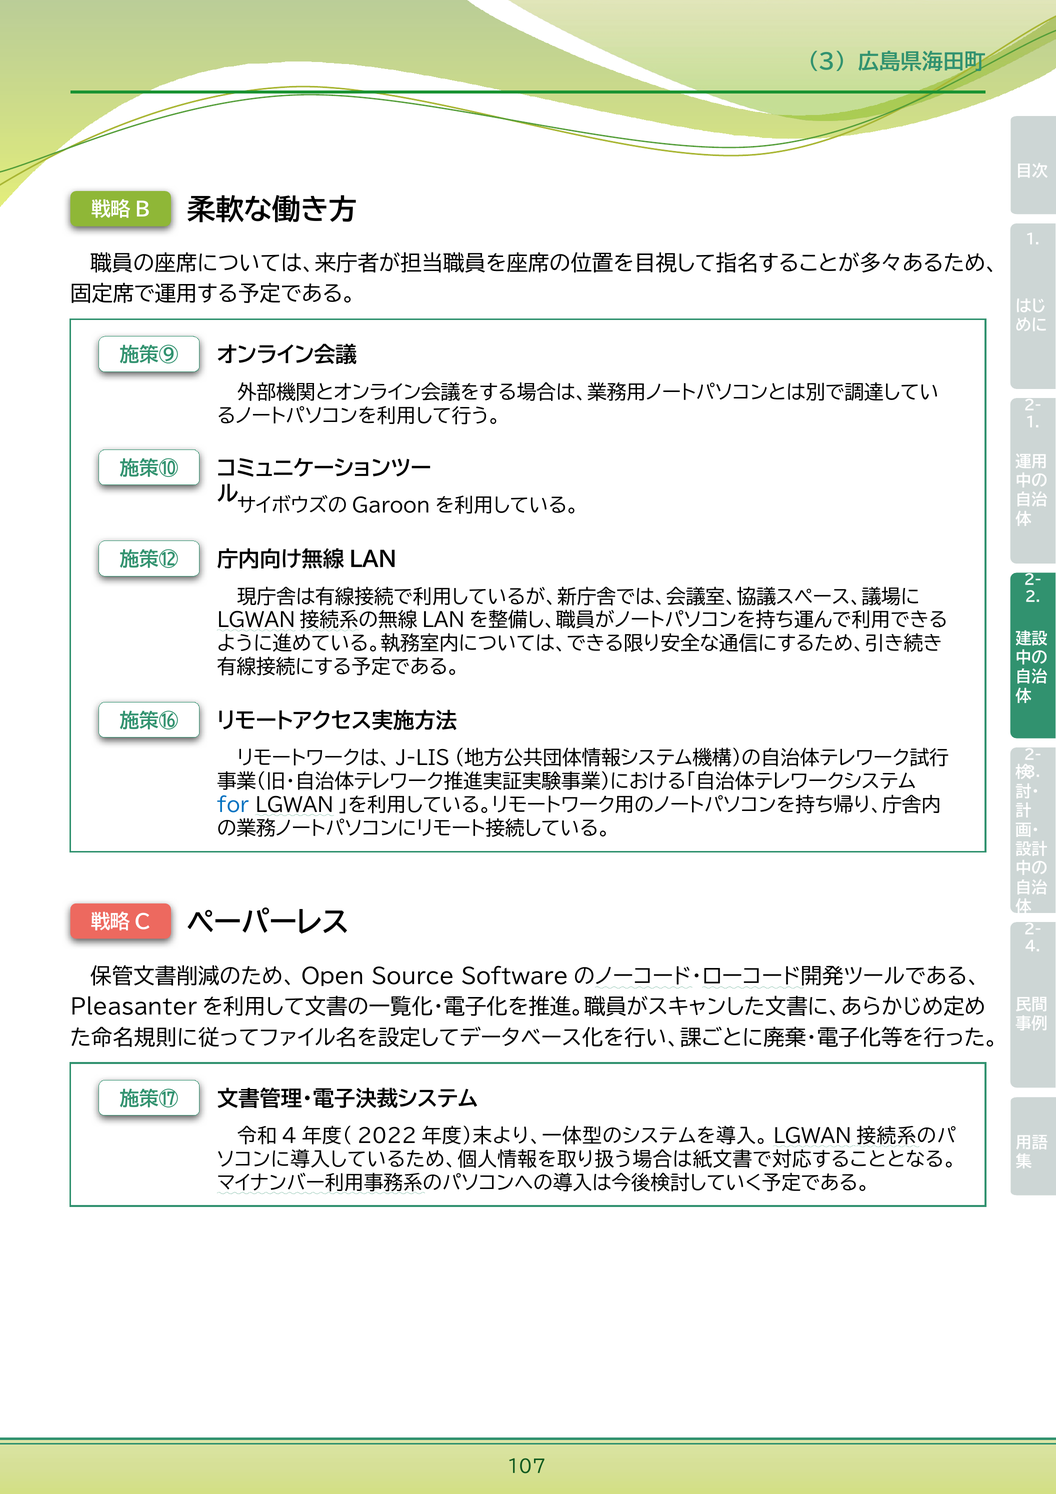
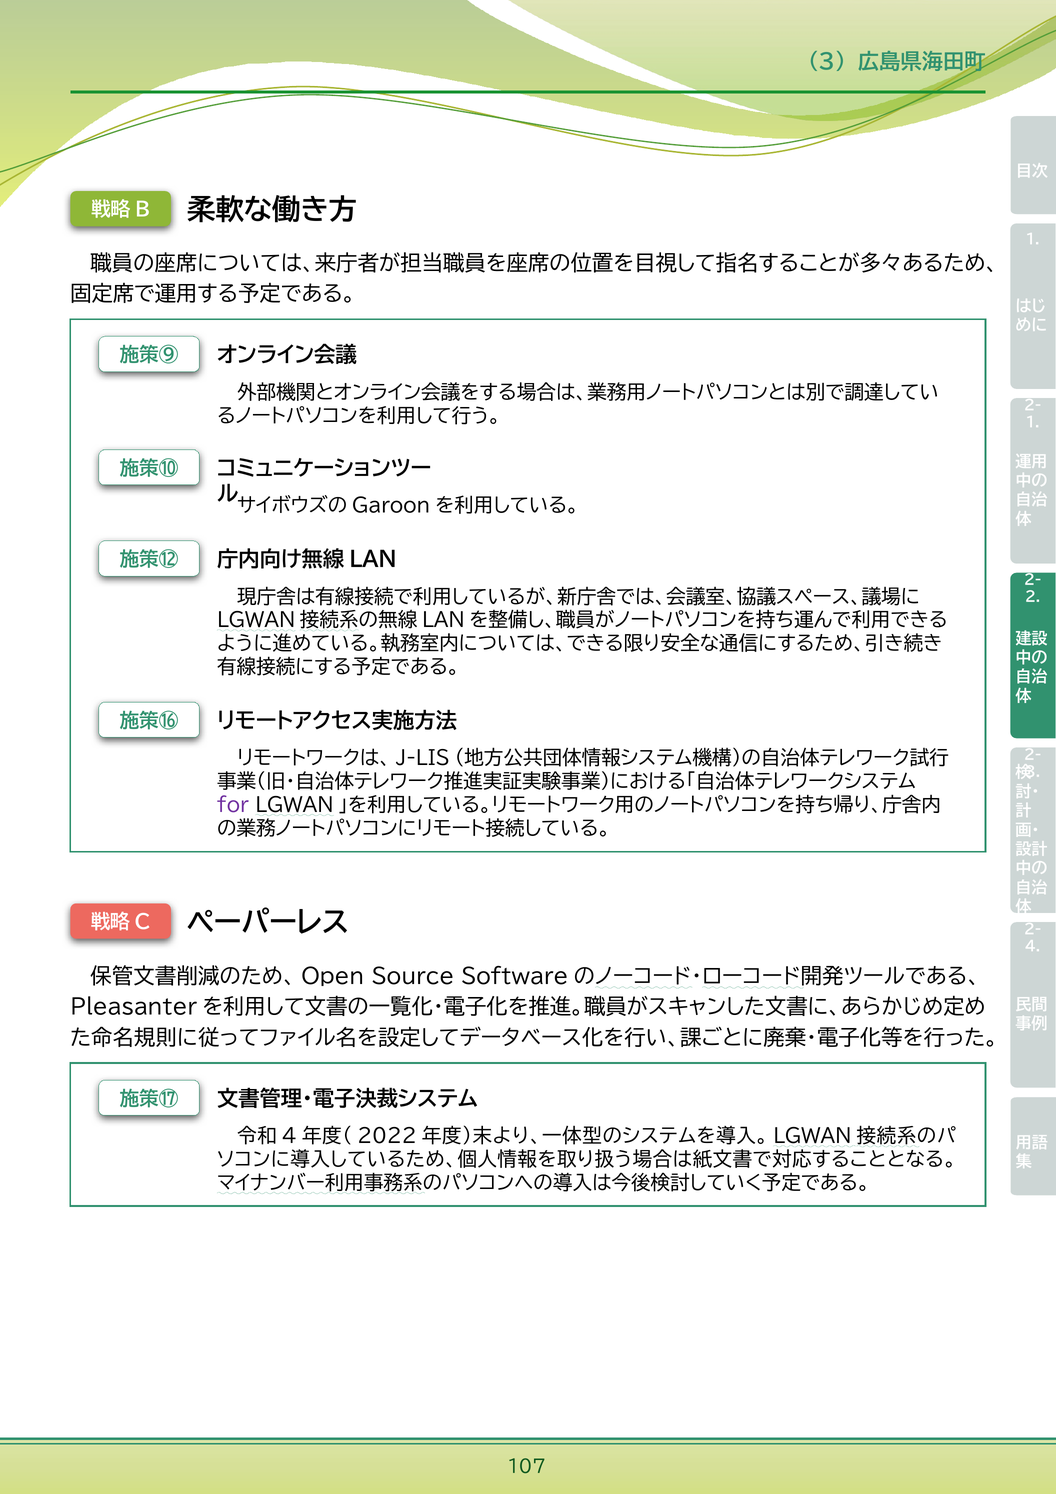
for colour: blue -> purple
